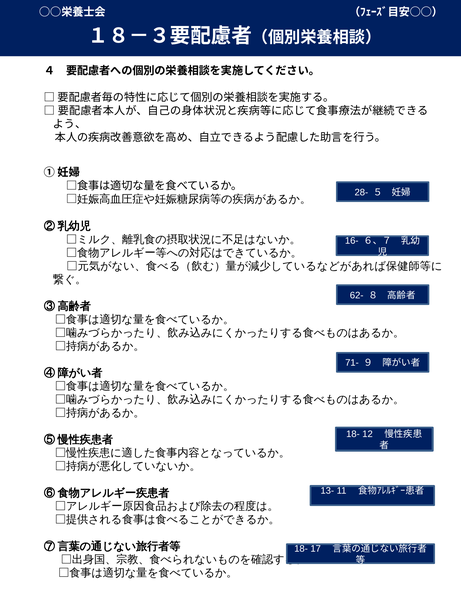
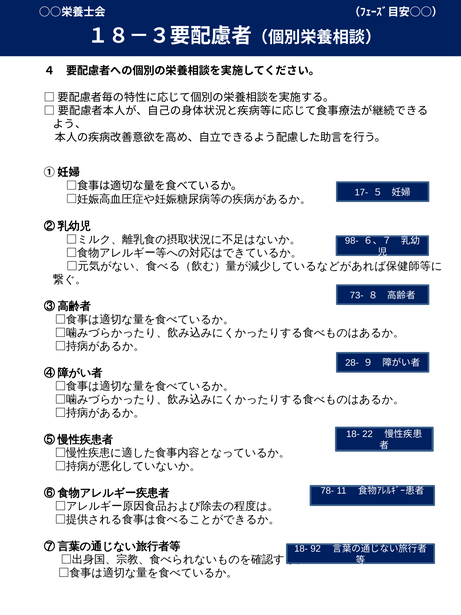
28-: 28- -> 17-
16-: 16- -> 98-
62-: 62- -> 73-
71-: 71- -> 28-
12: 12 -> 22
13-: 13- -> 78-
17: 17 -> 92
